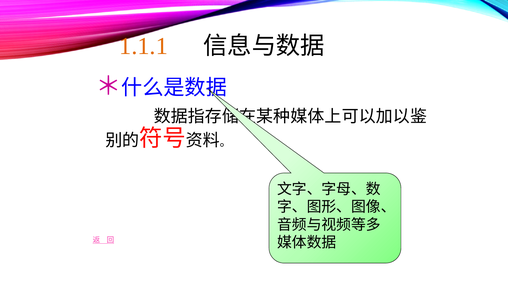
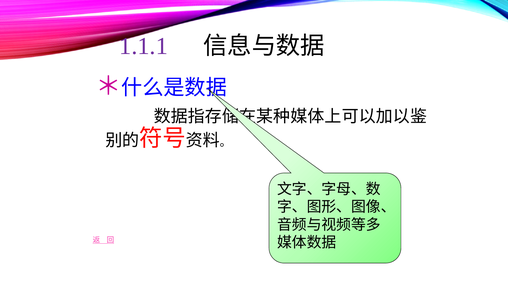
1.1.1 colour: orange -> purple
